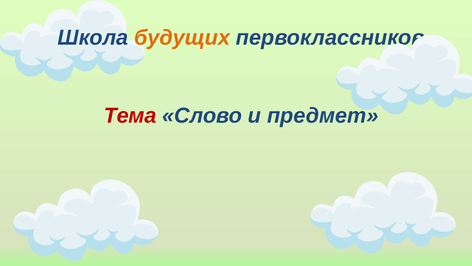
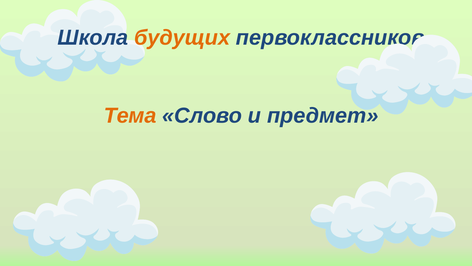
Тема colour: red -> orange
